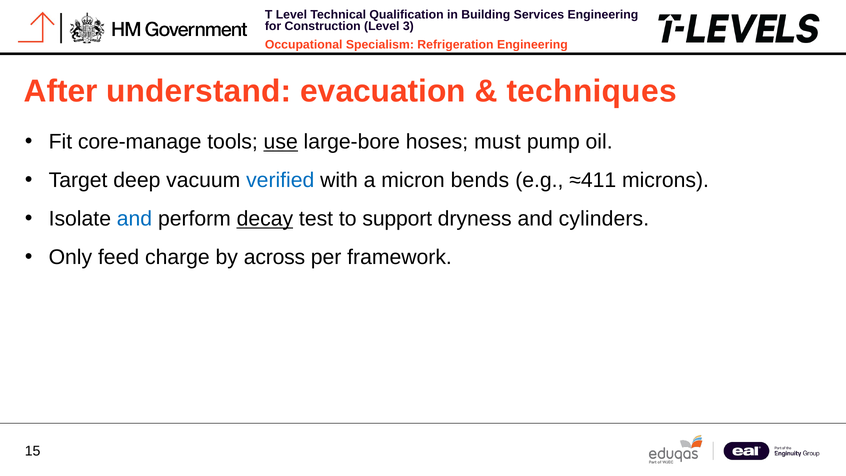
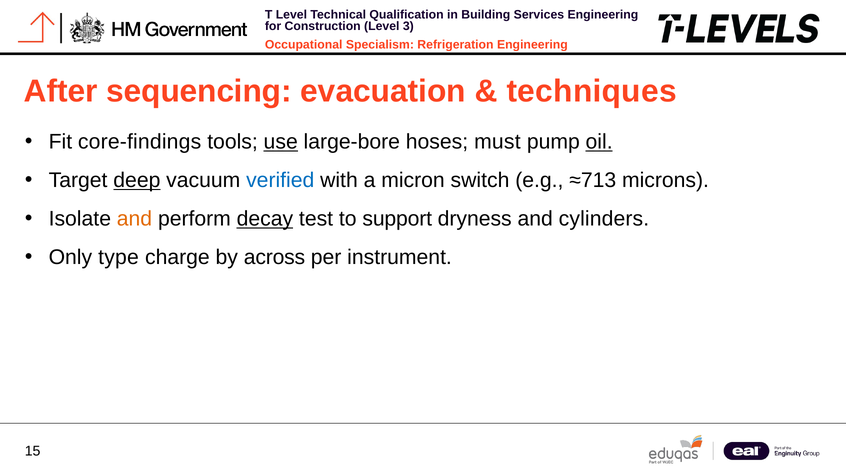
understand: understand -> sequencing
core‑manage: core‑manage -> core‑findings
oil underline: none -> present
deep underline: none -> present
bends: bends -> switch
≈411: ≈411 -> ≈713
and at (134, 219) colour: blue -> orange
feed: feed -> type
framework: framework -> instrument
